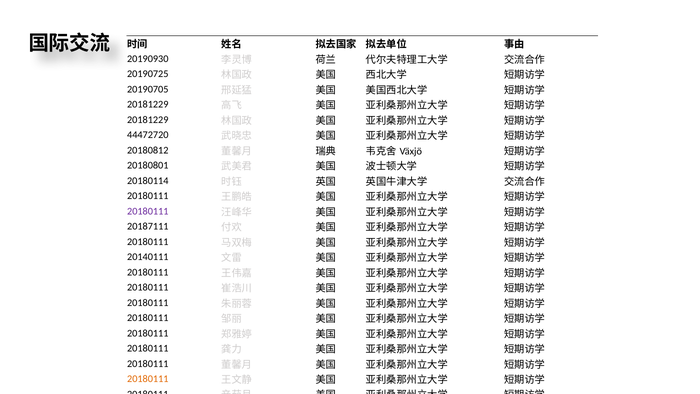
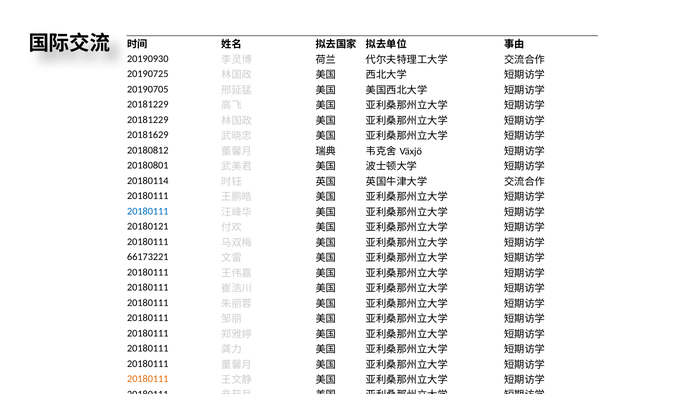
44472720: 44472720 -> 20181629
20180111 at (148, 211) colour: purple -> blue
20187111: 20187111 -> 20180121
20140111: 20140111 -> 66173221
